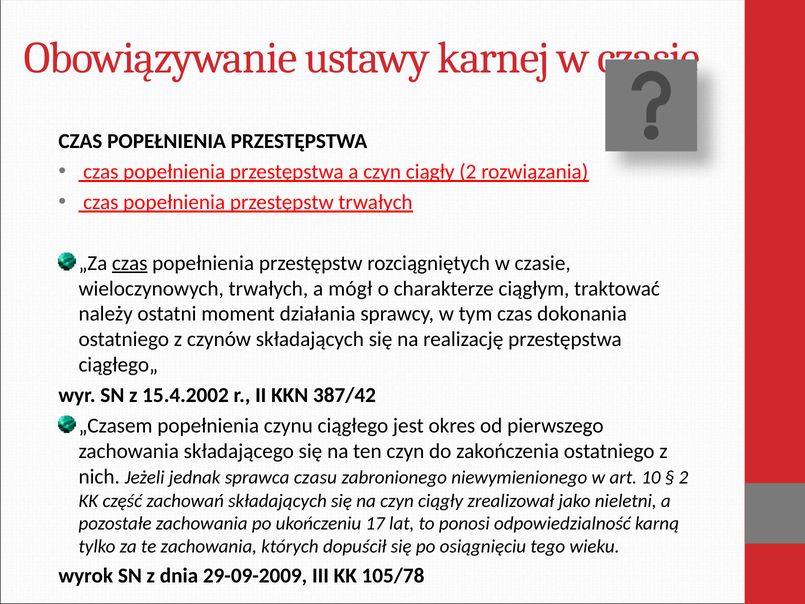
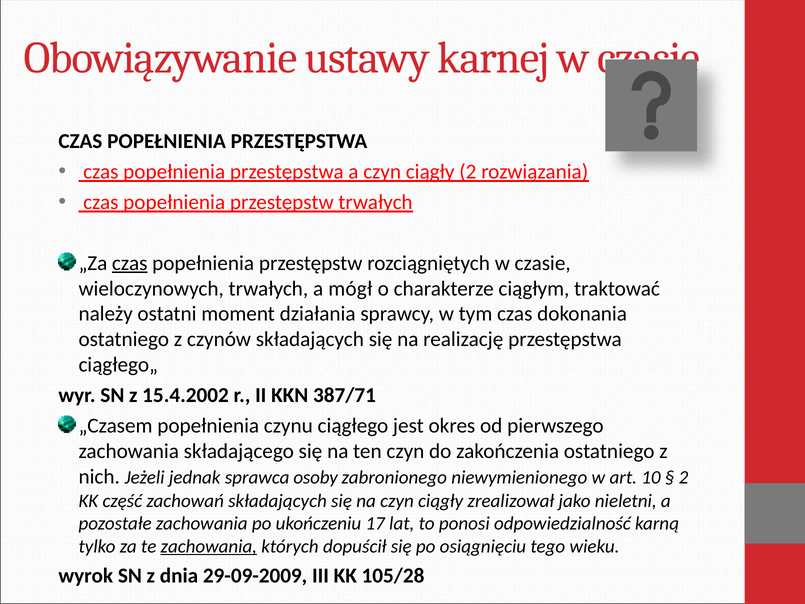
387/42: 387/42 -> 387/71
czasu: czasu -> osoby
zachowania at (209, 546) underline: none -> present
105/78: 105/78 -> 105/28
